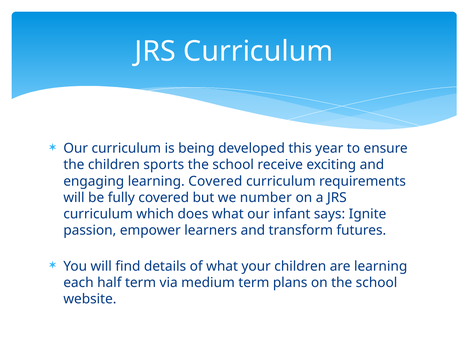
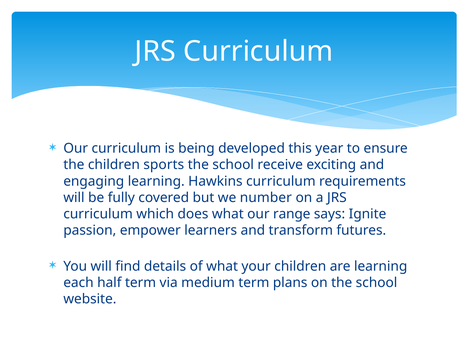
learning Covered: Covered -> Hawkins
infant: infant -> range
